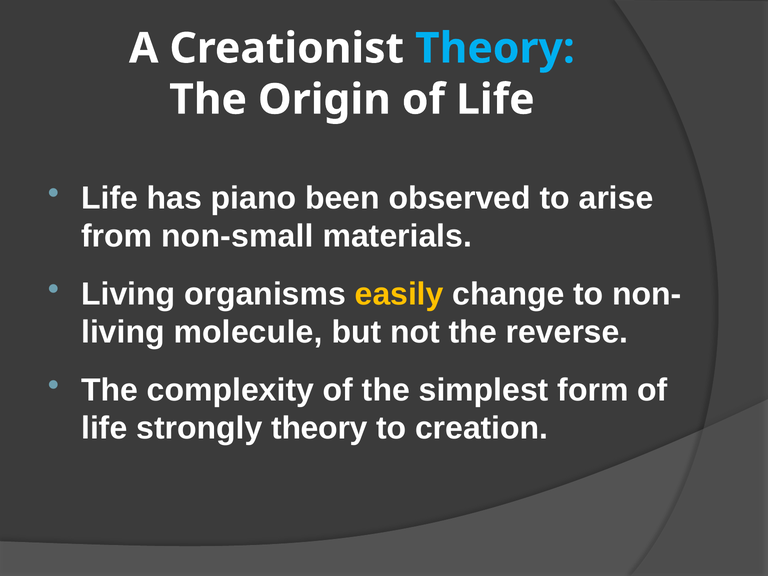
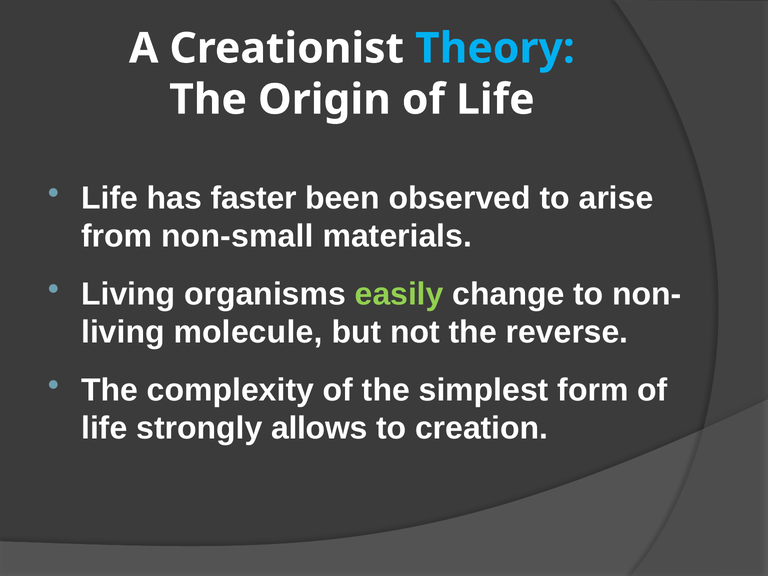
piano: piano -> faster
easily colour: yellow -> light green
strongly theory: theory -> allows
